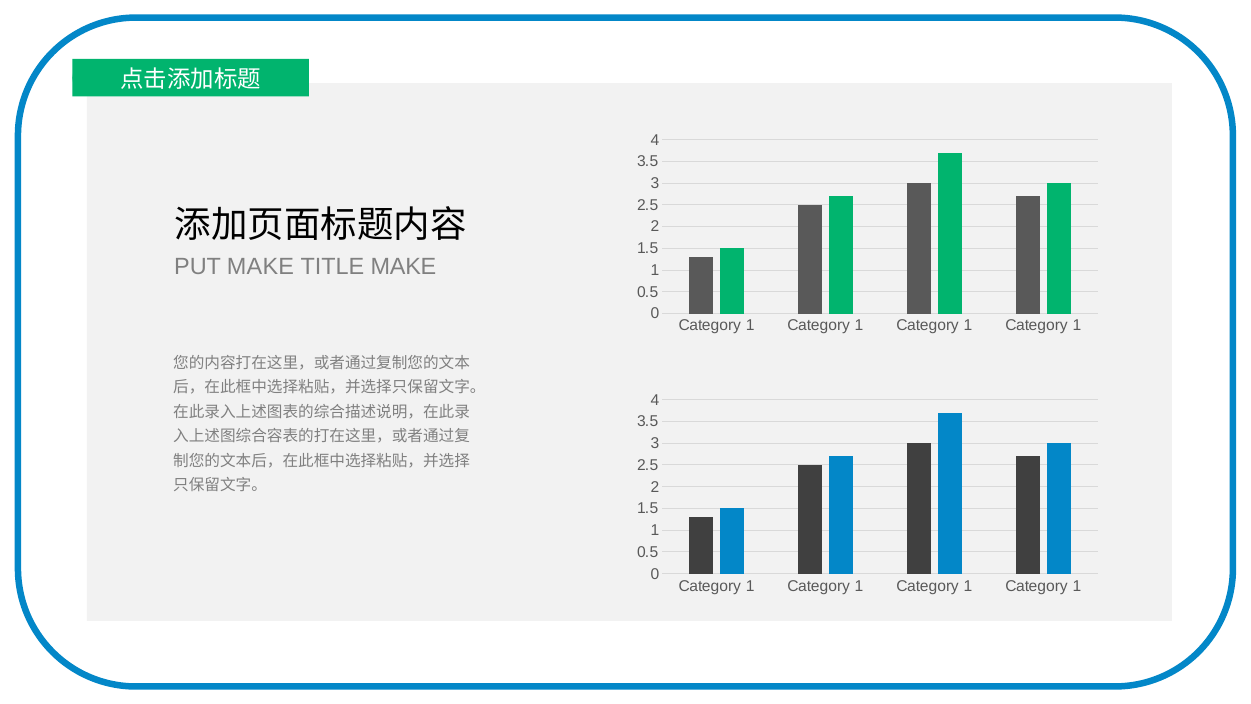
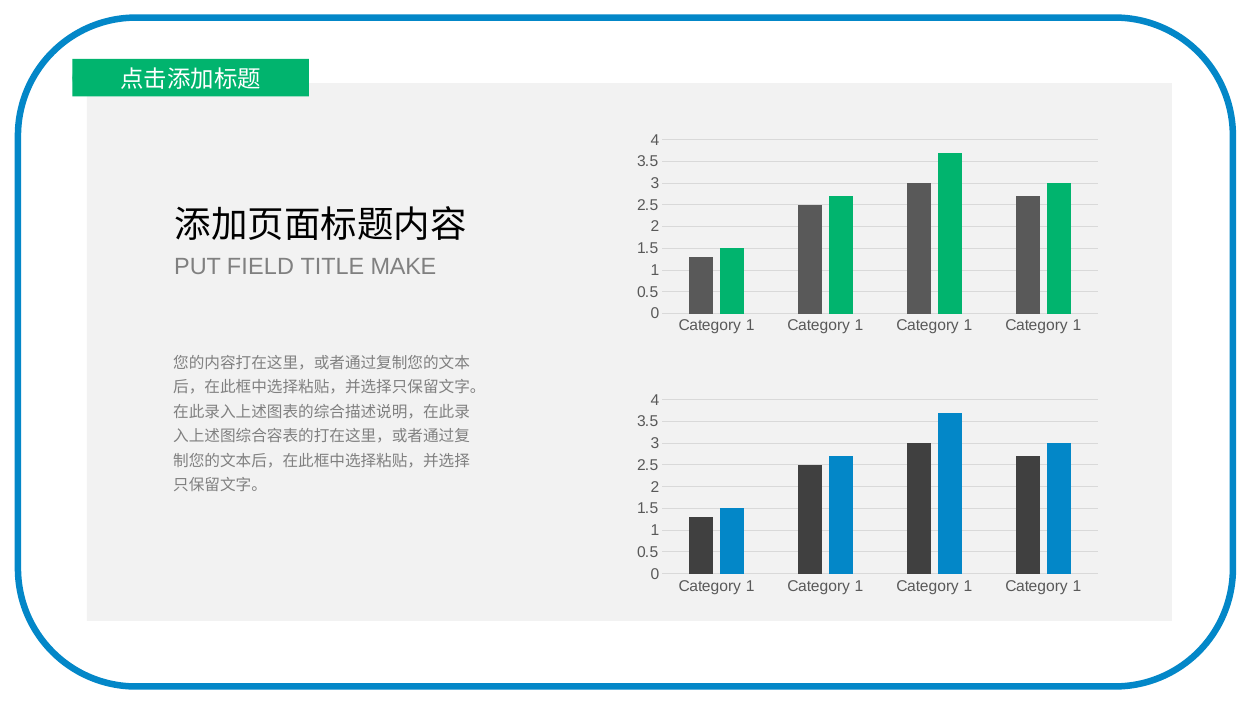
PUT MAKE: MAKE -> FIELD
